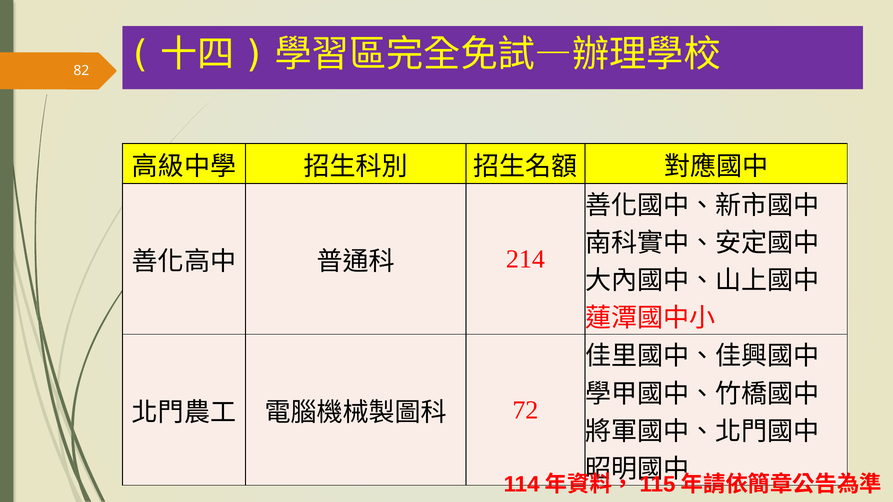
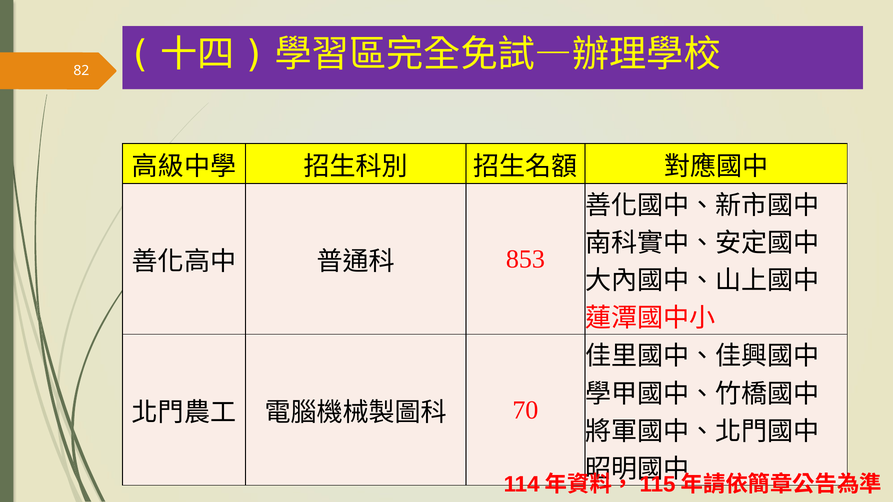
214: 214 -> 853
72: 72 -> 70
